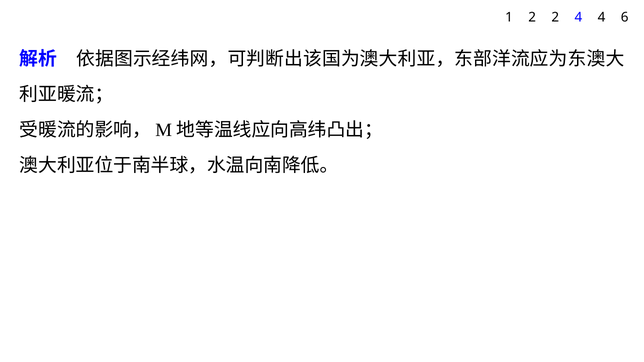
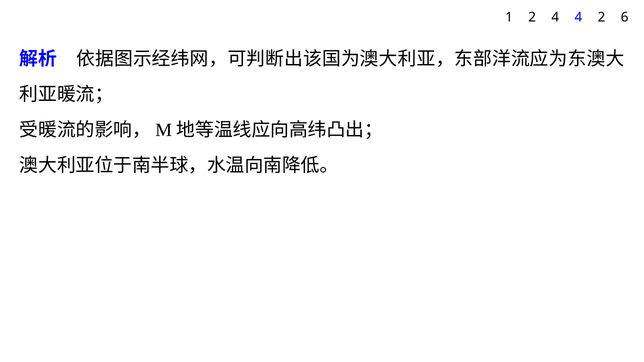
2 2: 2 -> 4
4 4: 4 -> 2
